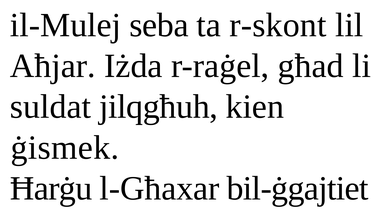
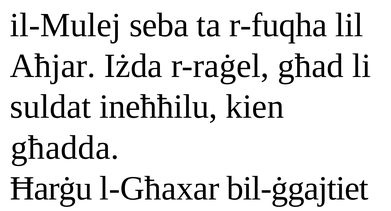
r-skont: r-skont -> r-fuqha
jilqgħuh: jilqgħuh -> ineħħilu
ġismek: ġismek -> għadda
